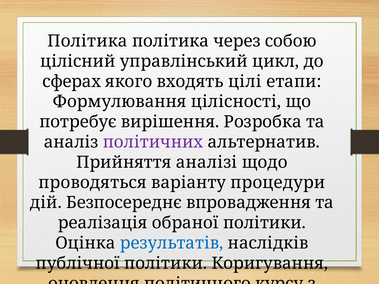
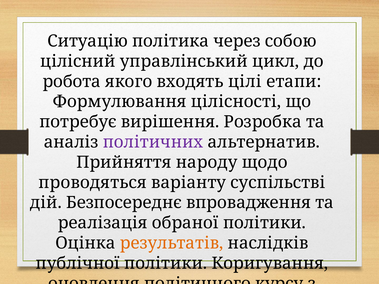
Політика at (87, 41): Політика -> Ситуацію
сферах: сферах -> робота
аналізі: аналізі -> народу
процедури: процедури -> суспільстві
результатів colour: blue -> orange
